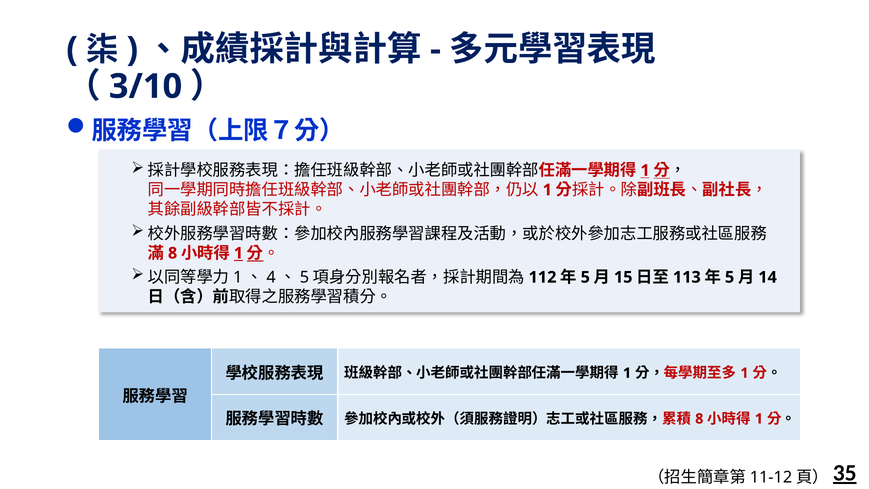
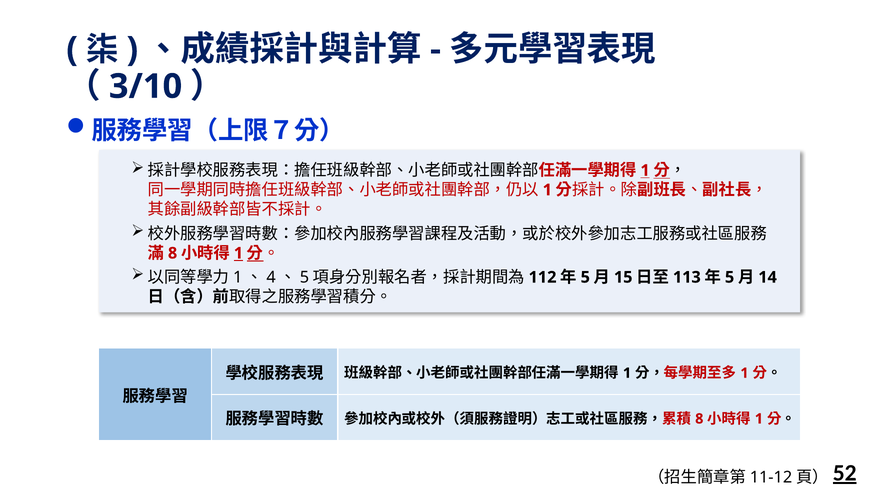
35: 35 -> 52
